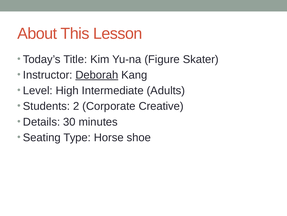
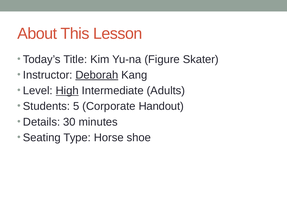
High underline: none -> present
2: 2 -> 5
Creative: Creative -> Handout
